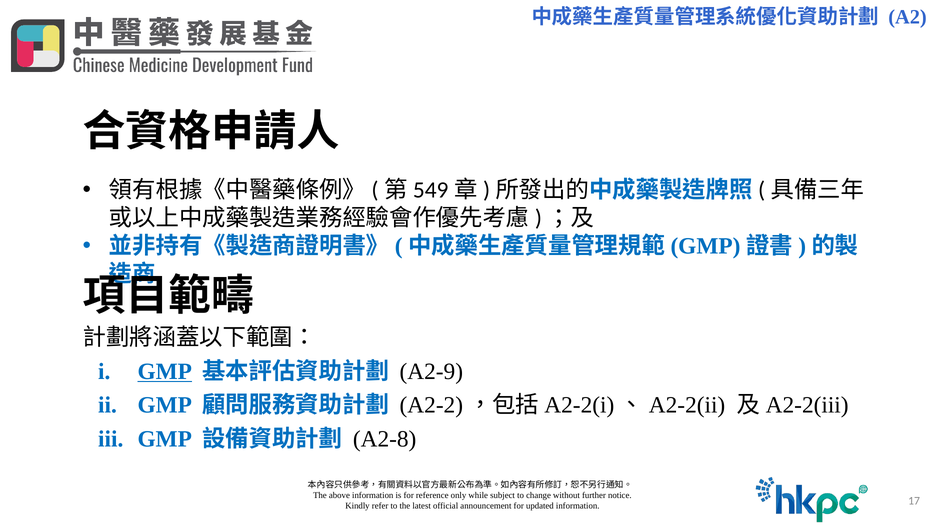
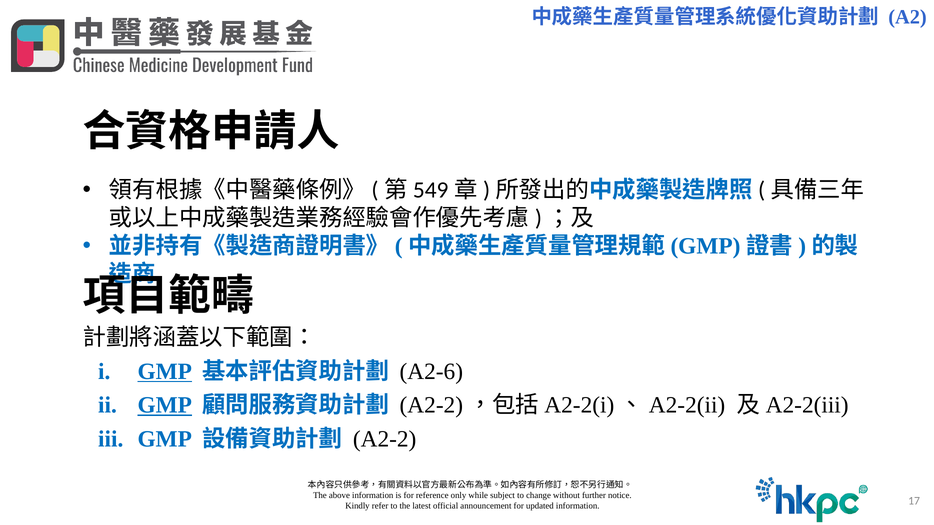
A2-9: A2-9 -> A2-6
GMP at (165, 406) underline: none -> present
A2-8: A2-8 -> A2-2
